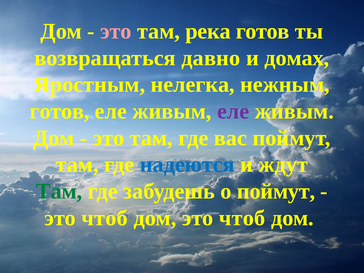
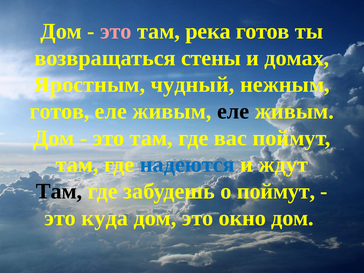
давно: давно -> стены
нелегка: нелегка -> чудный
еле at (233, 111) colour: purple -> black
Там at (59, 191) colour: green -> black
чтоб at (105, 218): чтоб -> куда
дом это чтоб: чтоб -> окно
